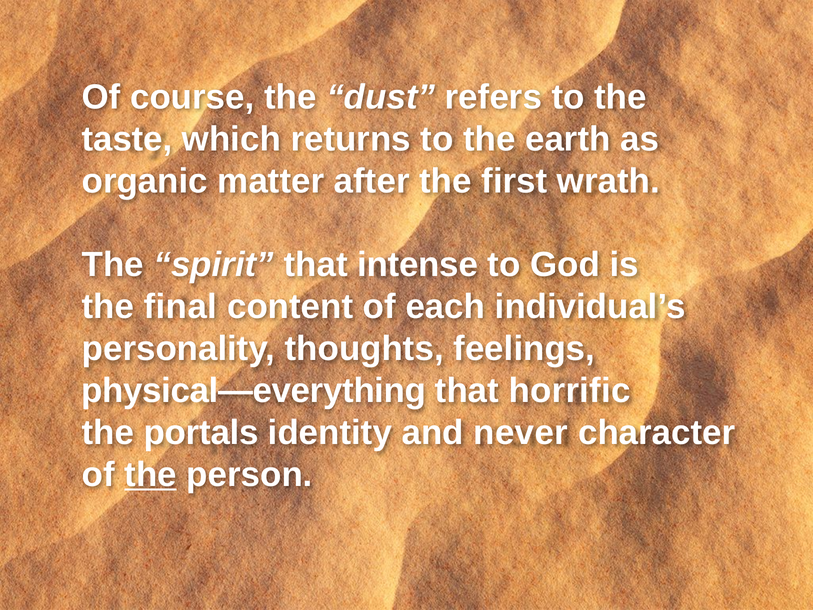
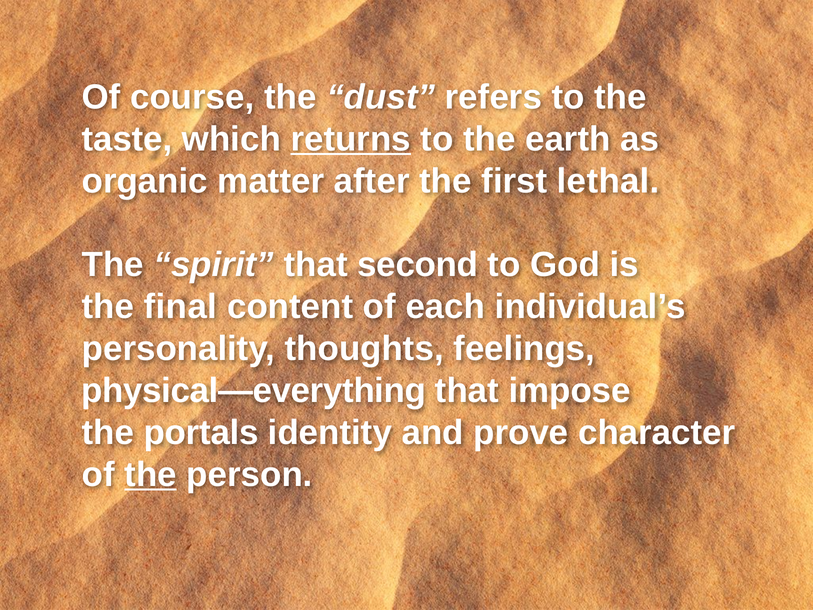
returns underline: none -> present
wrath: wrath -> lethal
intense: intense -> second
horrific: horrific -> impose
never: never -> prove
